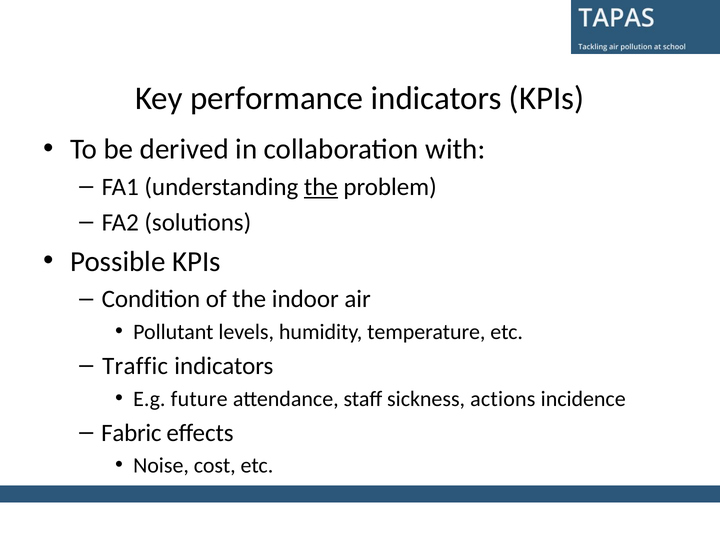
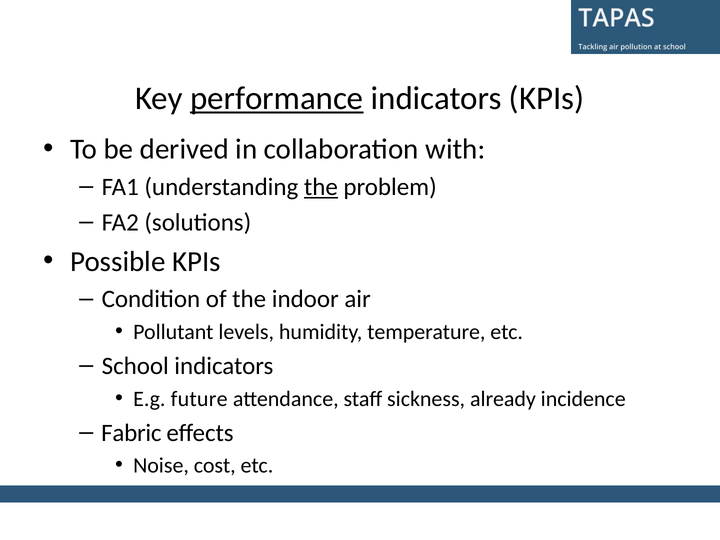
performance underline: none -> present
Traffic: Traffic -> School
actions: actions -> already
